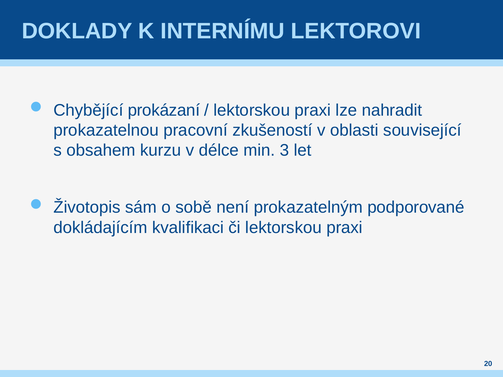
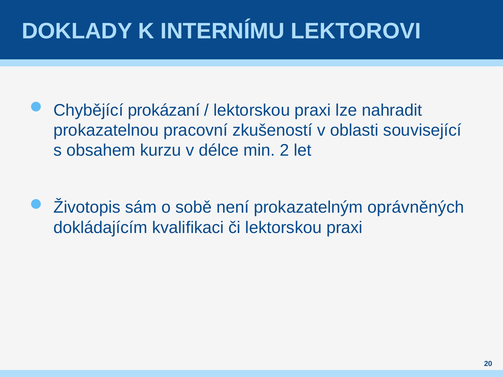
3: 3 -> 2
podporované: podporované -> oprávněných
